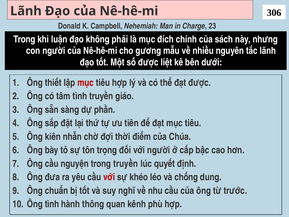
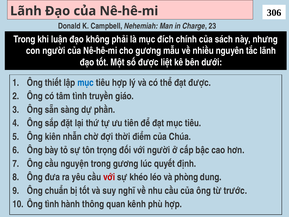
mục at (86, 83) colour: red -> blue
trong truyền: truyền -> gương
chống: chống -> phòng
